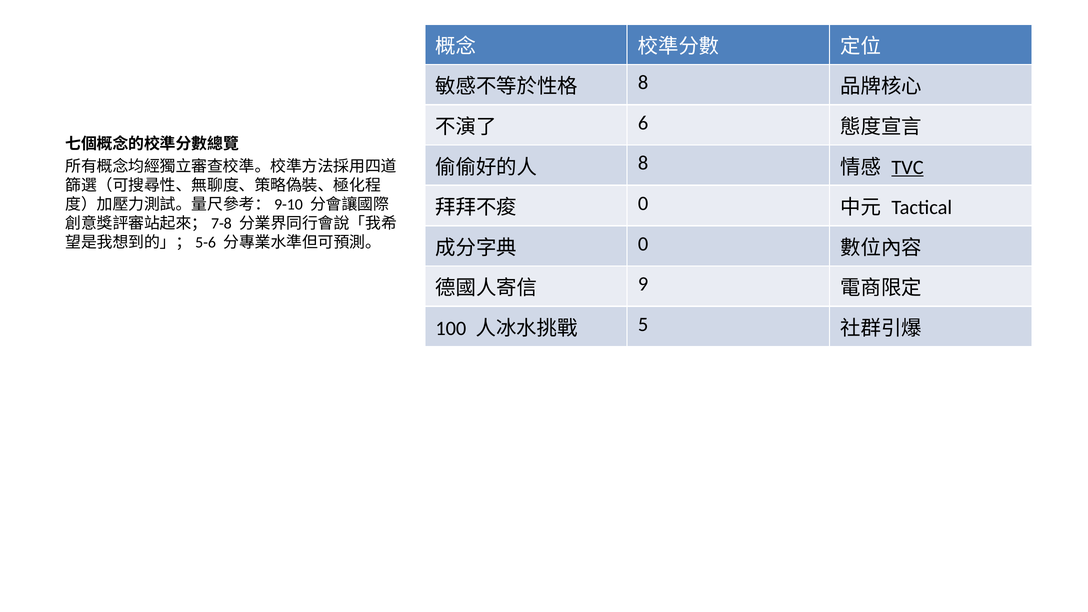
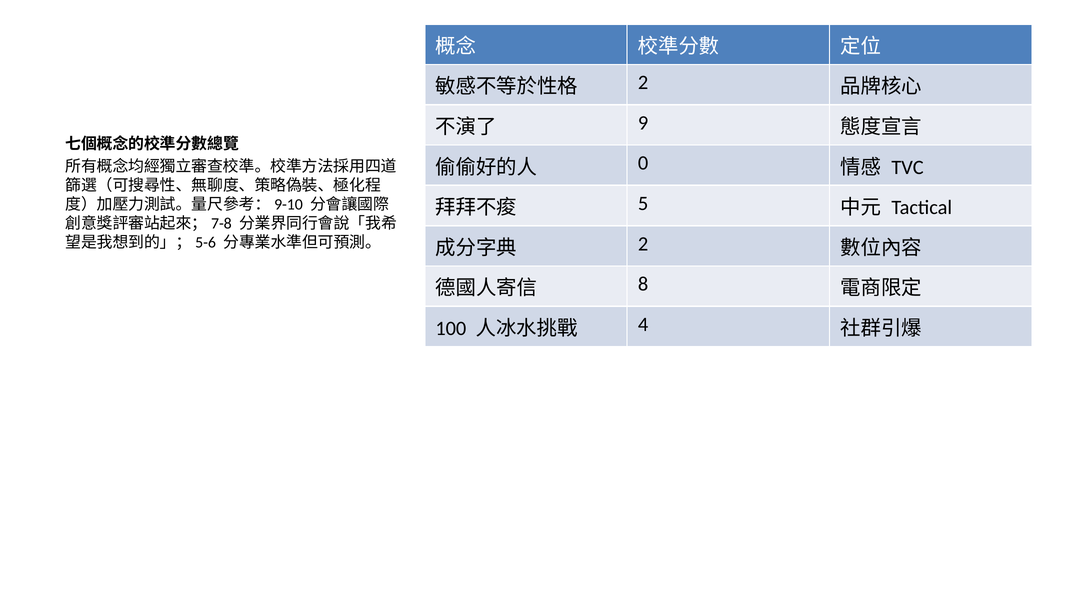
8 at (643, 83): 8 -> 2
6: 6 -> 9
8 at (643, 163): 8 -> 0
TVC underline: present -> none
0 at (643, 204): 0 -> 5
0 at (643, 244): 0 -> 2
9: 9 -> 8
5: 5 -> 4
